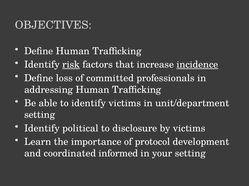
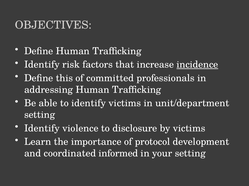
risk underline: present -> none
loss: loss -> this
political: political -> violence
